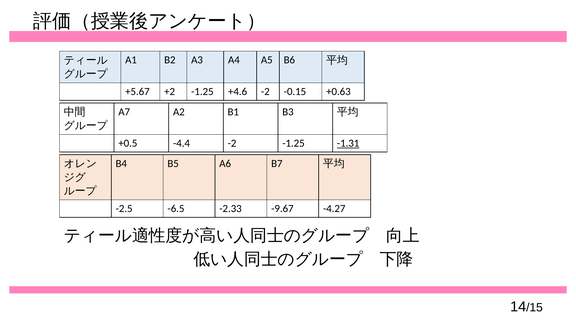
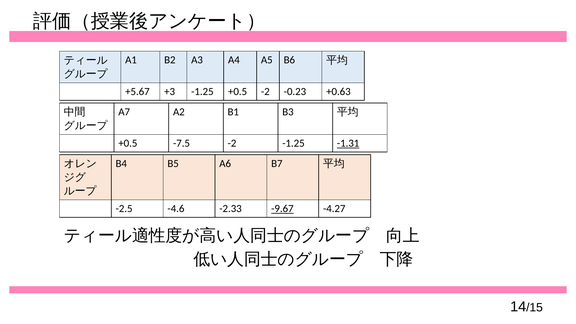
+2: +2 -> +3
-1.25 +4.6: +4.6 -> +0.5
-0.15: -0.15 -> -0.23
-4.4: -4.4 -> -7.5
-6.5: -6.5 -> -4.6
-9.67 underline: none -> present
